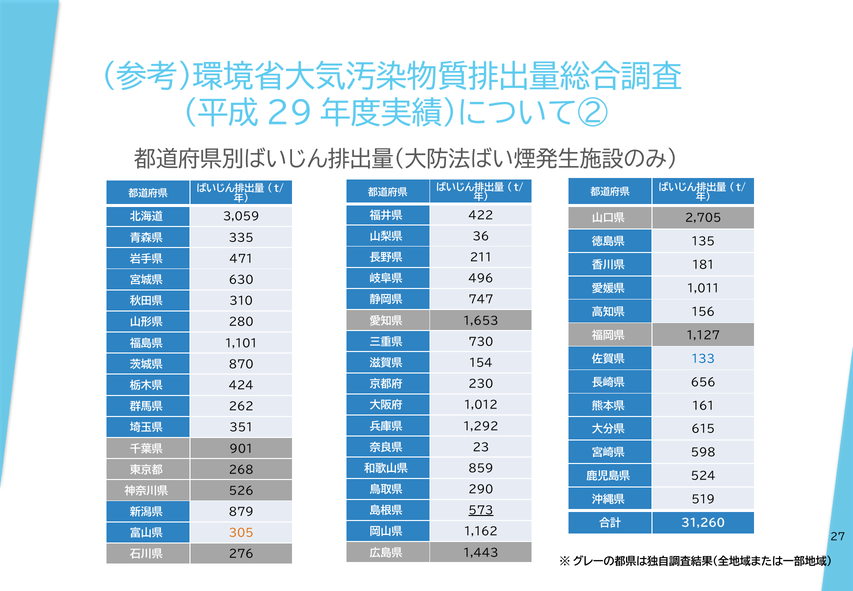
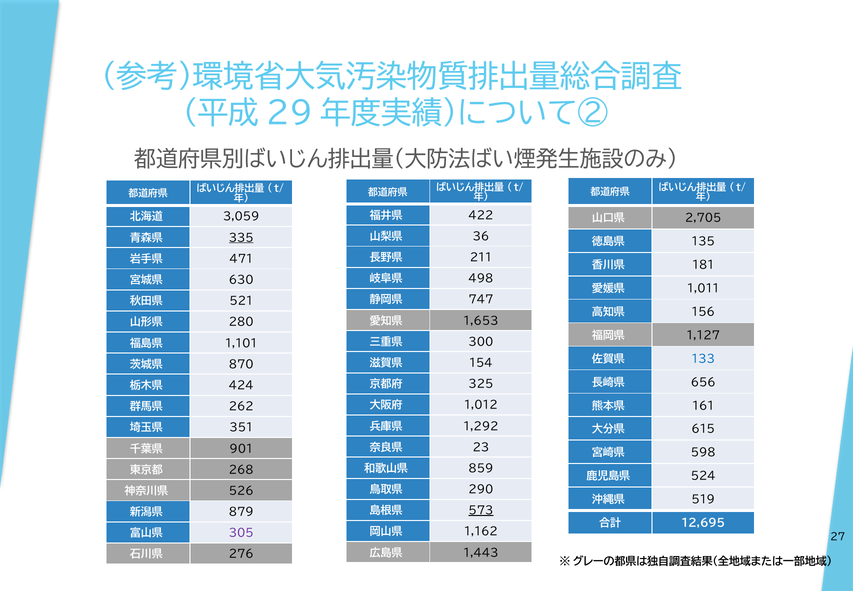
335 underline: none -> present
496: 496 -> 498
310: 310 -> 521
730: 730 -> 300
230: 230 -> 325
31,260: 31,260 -> 12,695
305 colour: orange -> purple
